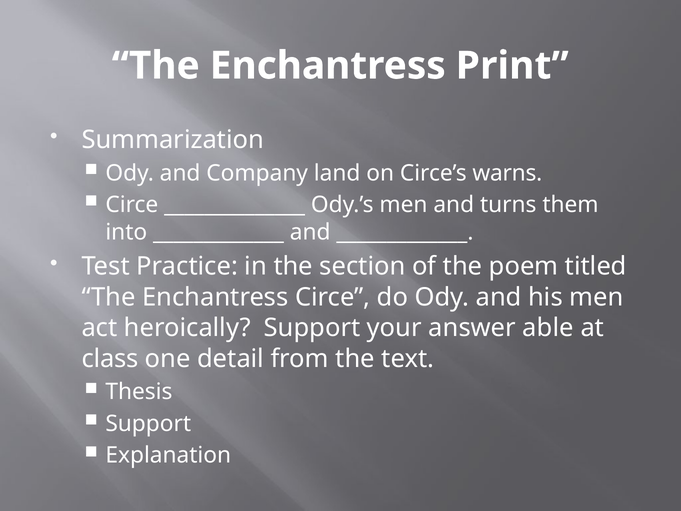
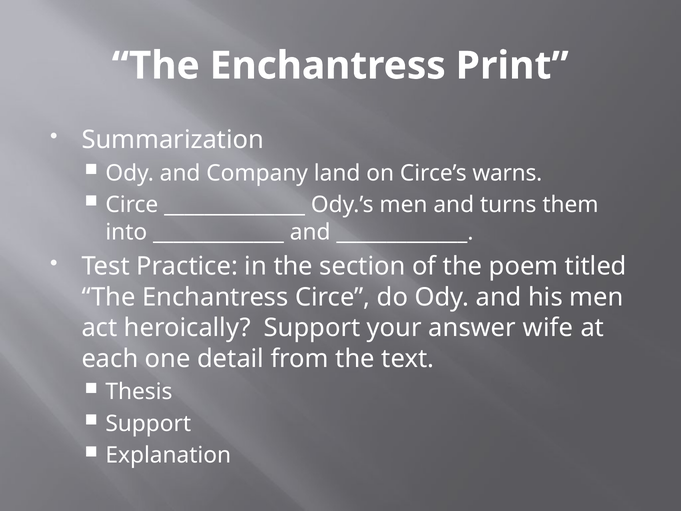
able: able -> wife
class: class -> each
